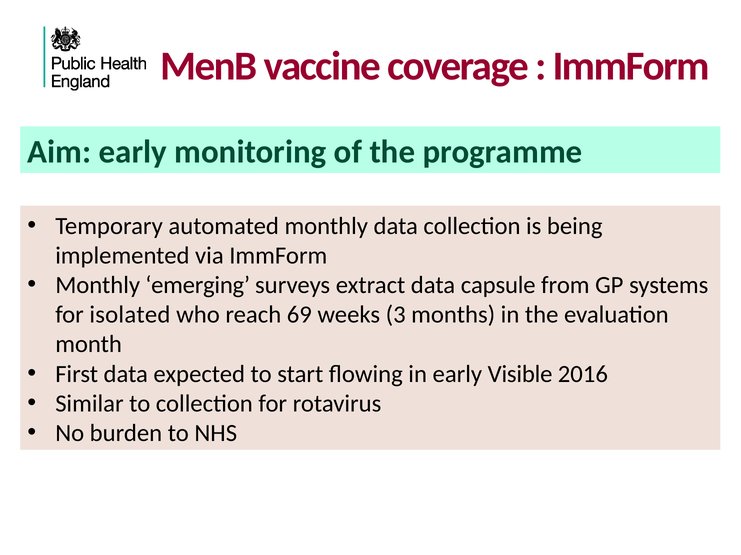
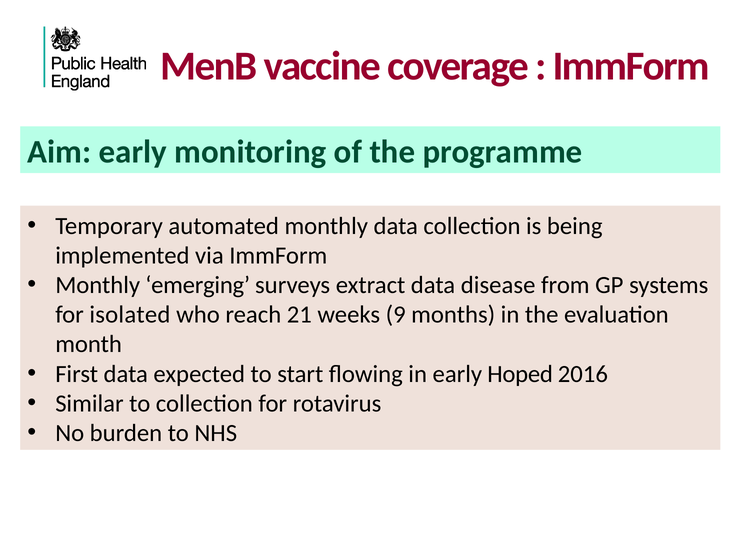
capsule: capsule -> disease
69: 69 -> 21
3: 3 -> 9
Visible: Visible -> Hoped
